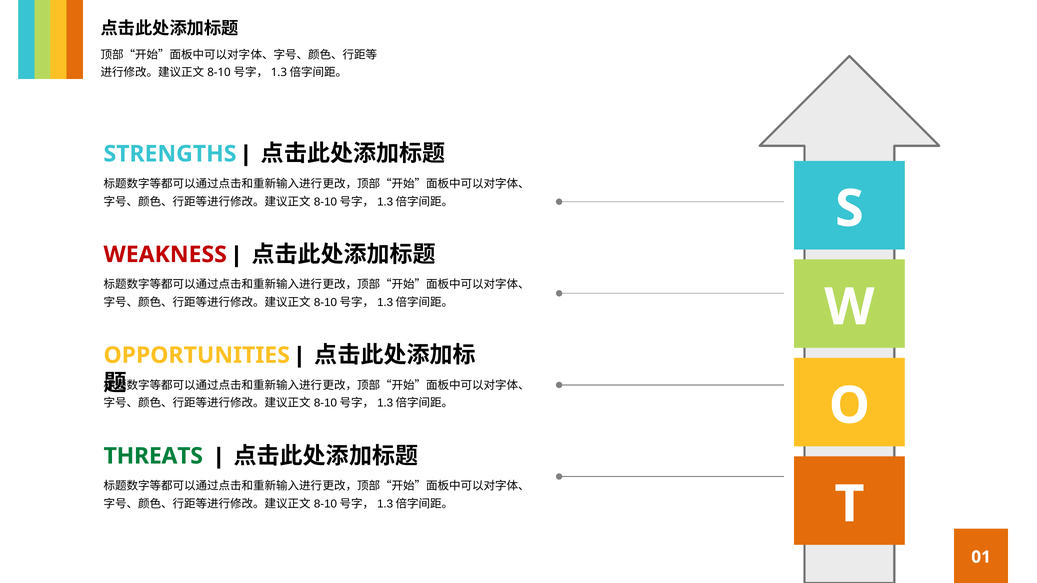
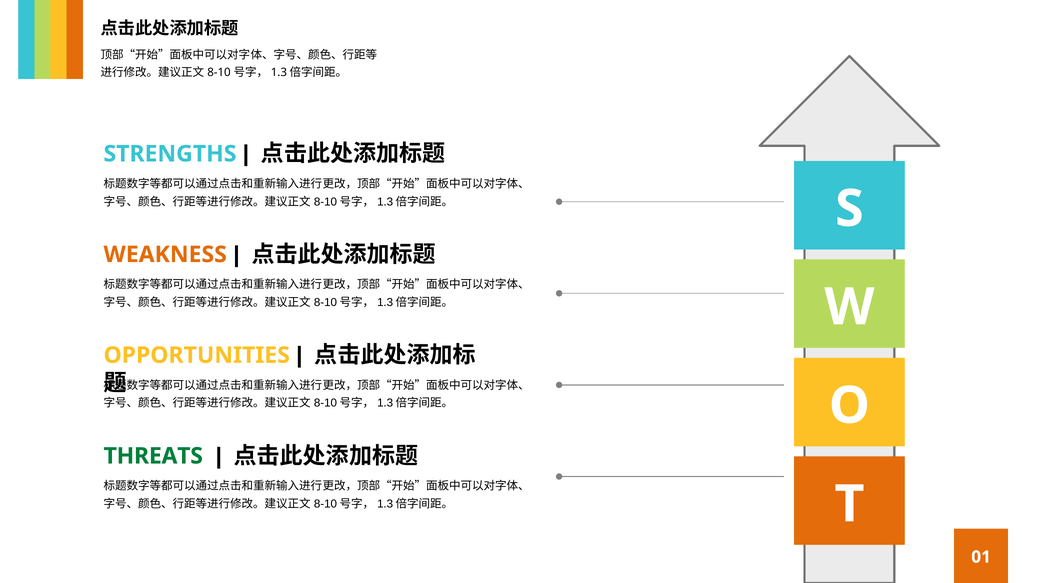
WEAKNESS colour: red -> orange
